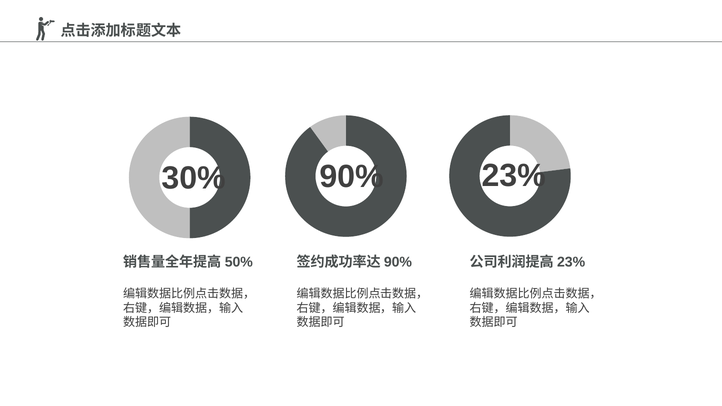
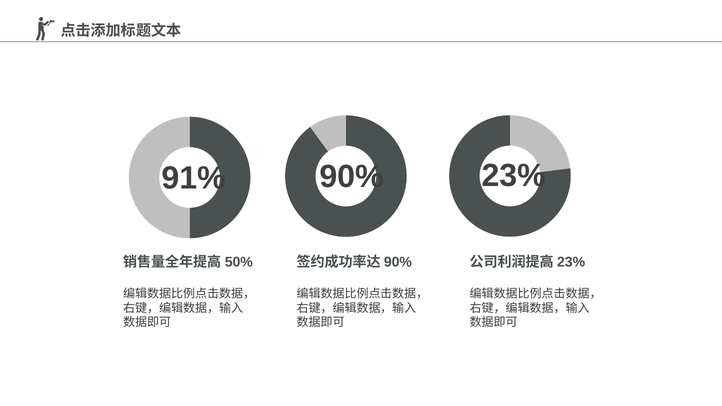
30%: 30% -> 91%
